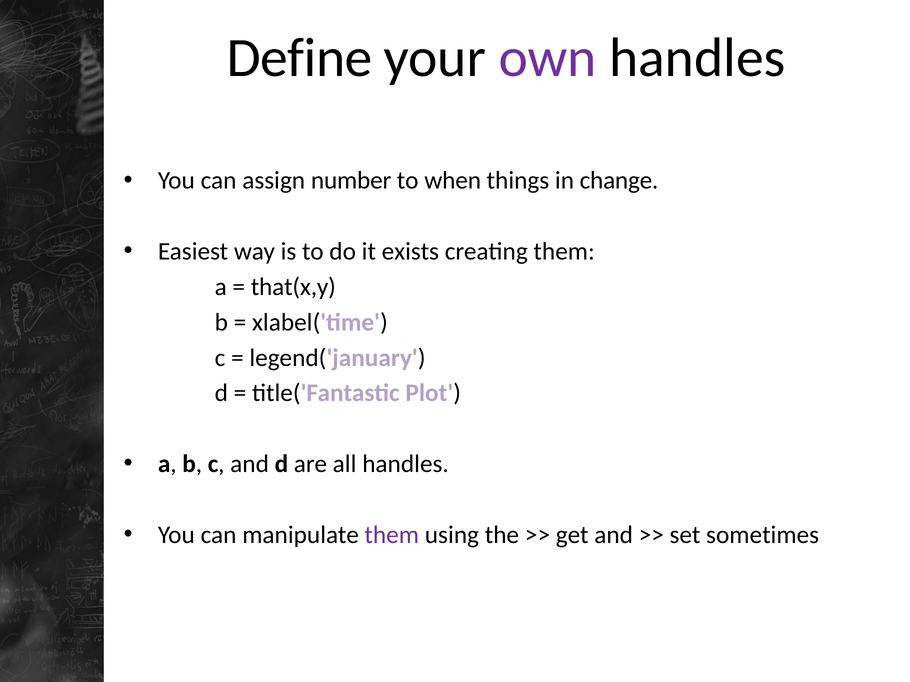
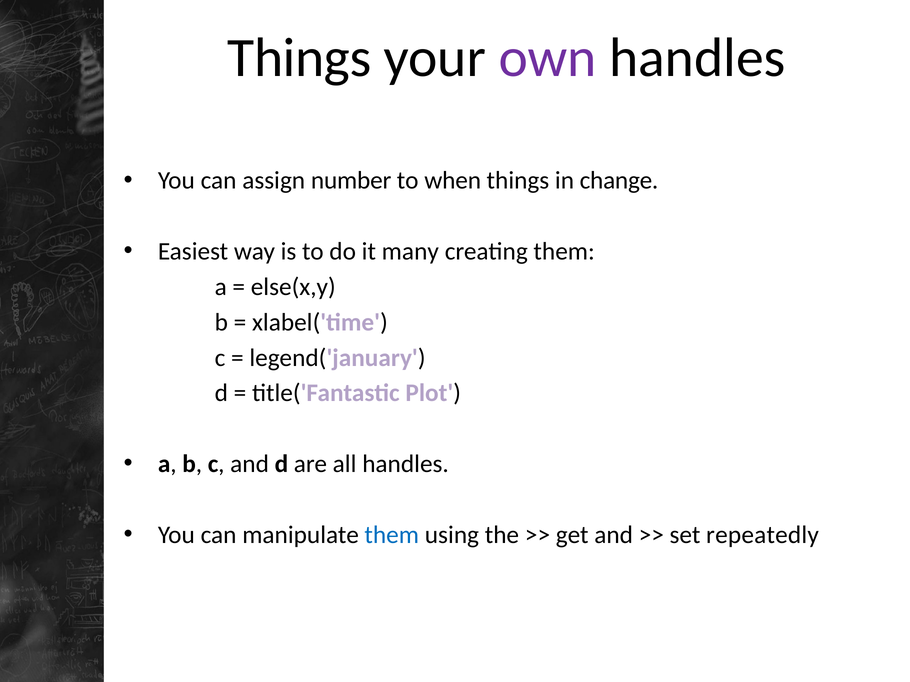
Define at (300, 58): Define -> Things
exists: exists -> many
that(x,y: that(x,y -> else(x,y
them at (392, 535) colour: purple -> blue
sometimes: sometimes -> repeatedly
